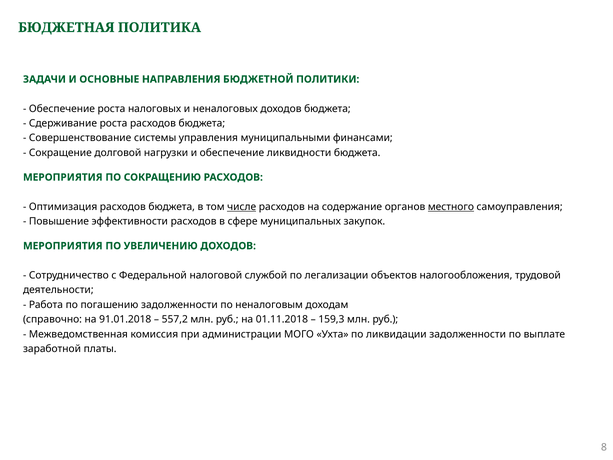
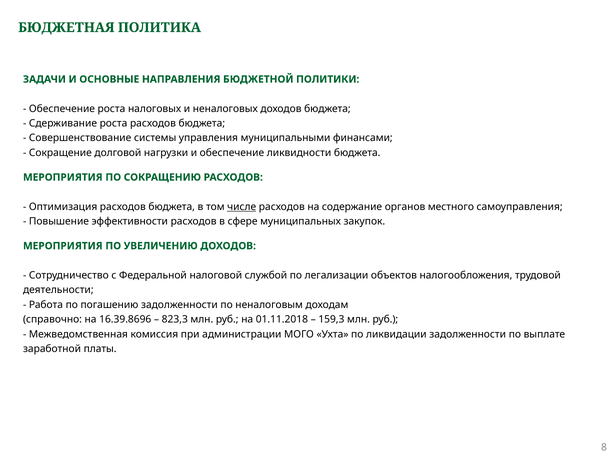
местного underline: present -> none
91.01.2018: 91.01.2018 -> 16.39.8696
557,2: 557,2 -> 823,3
